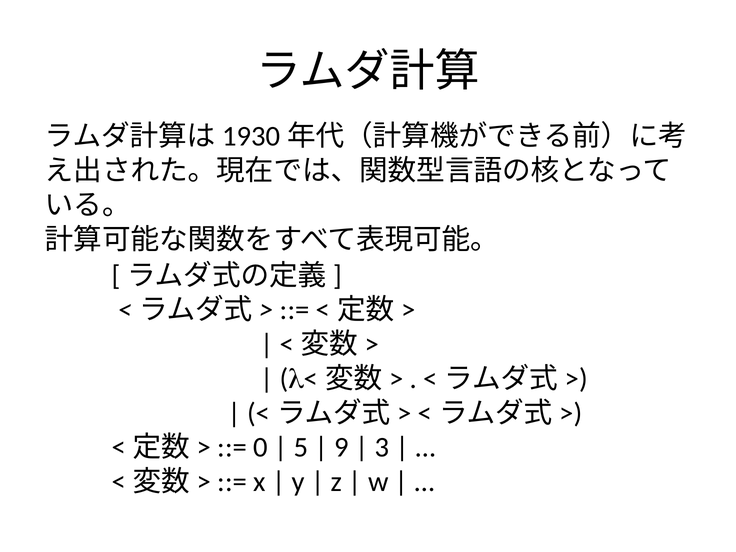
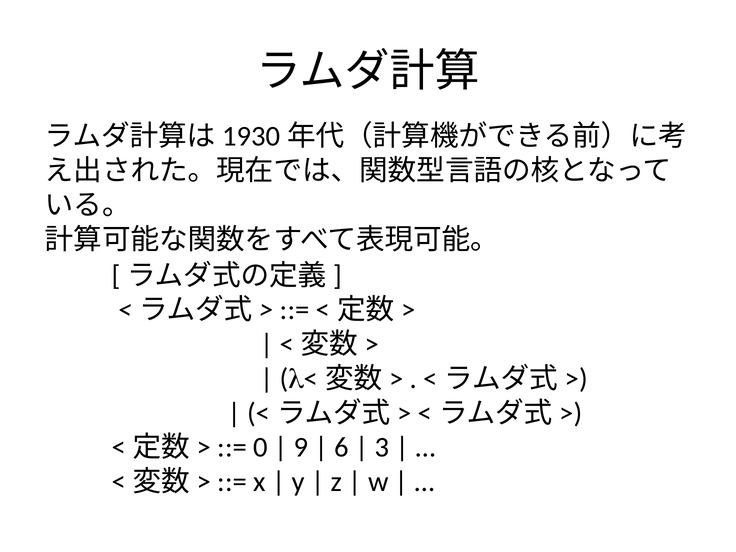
5: 5 -> 9
9: 9 -> 6
